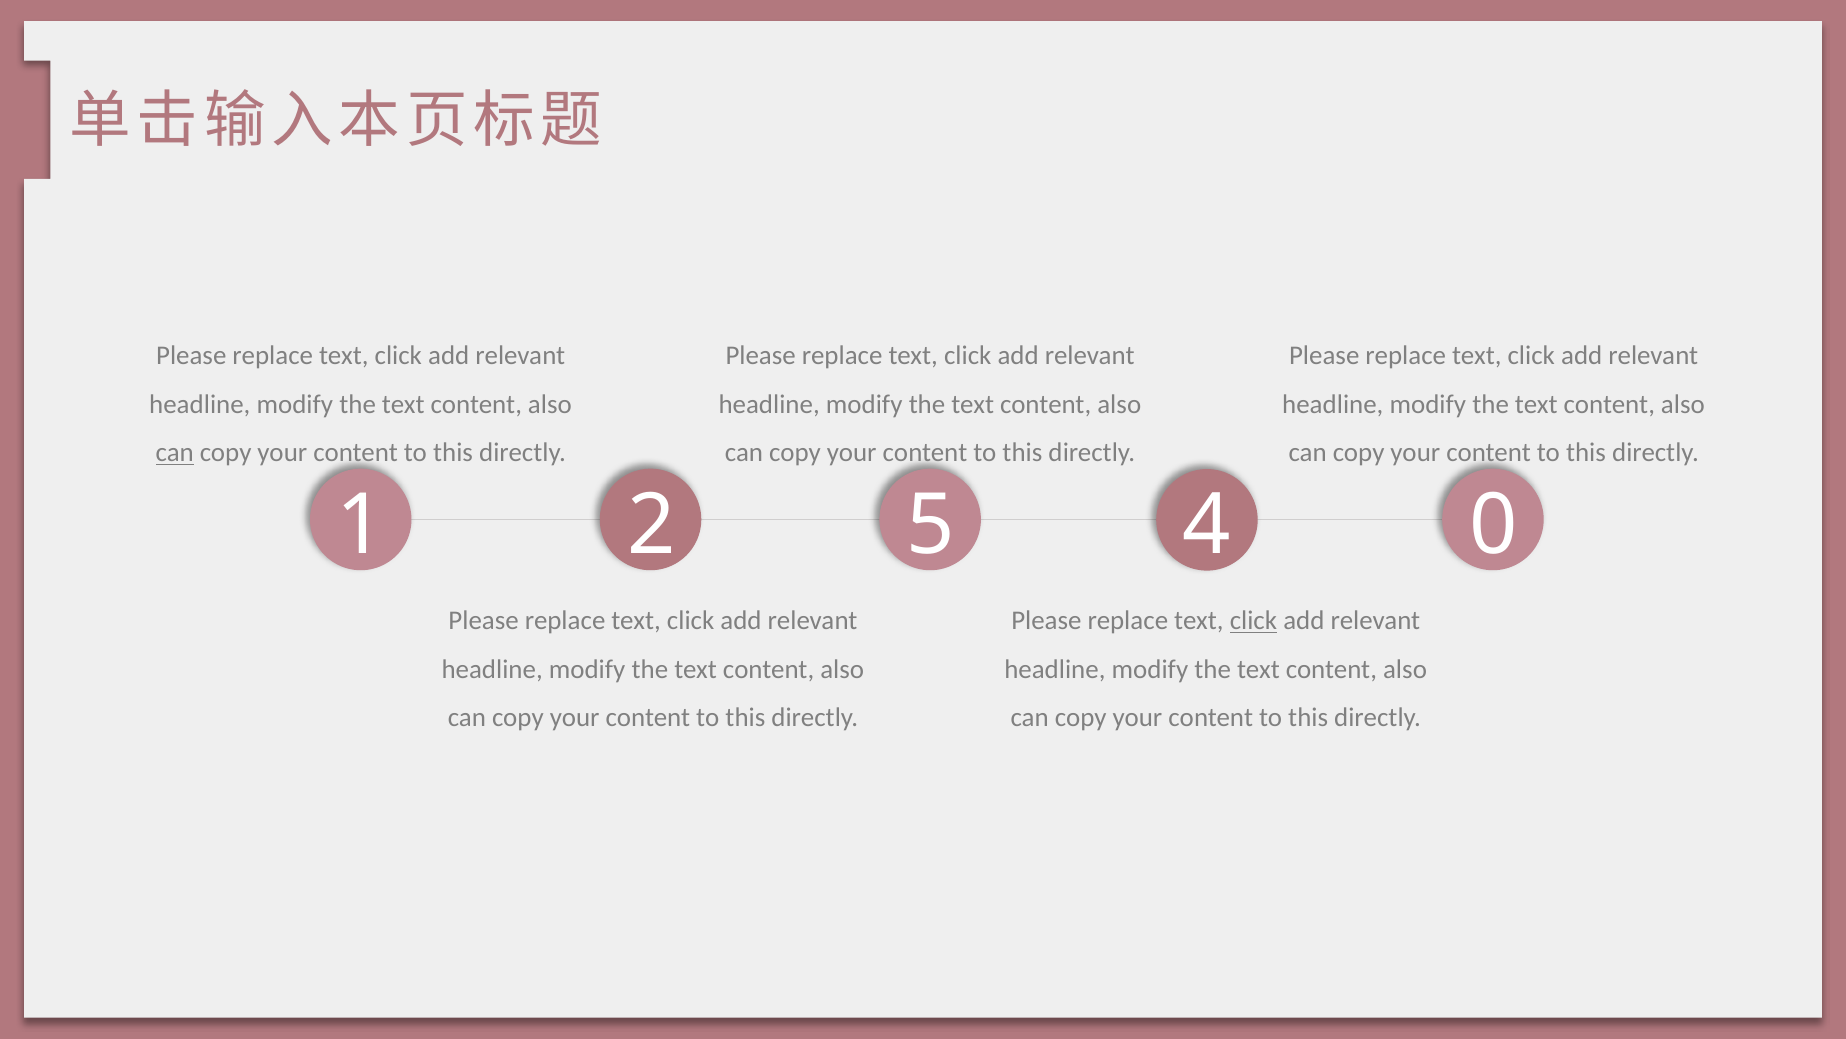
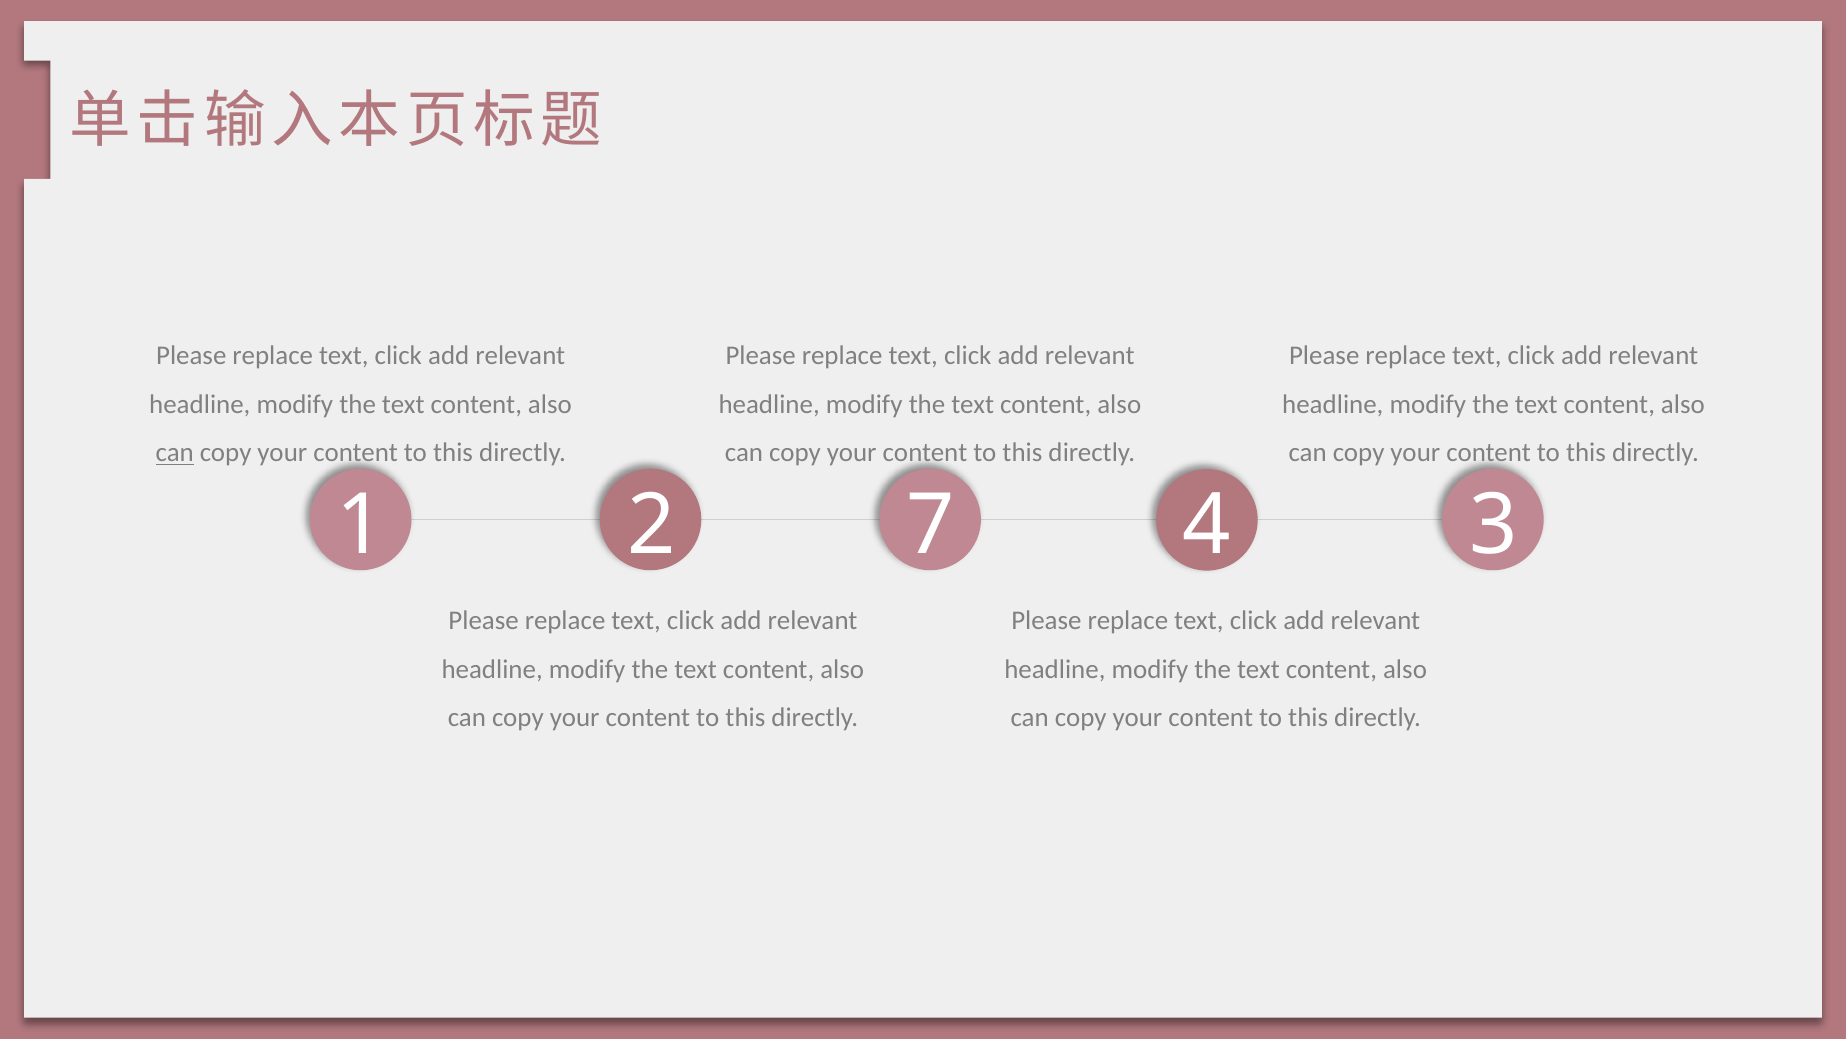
5: 5 -> 7
0: 0 -> 3
click at (1253, 620) underline: present -> none
